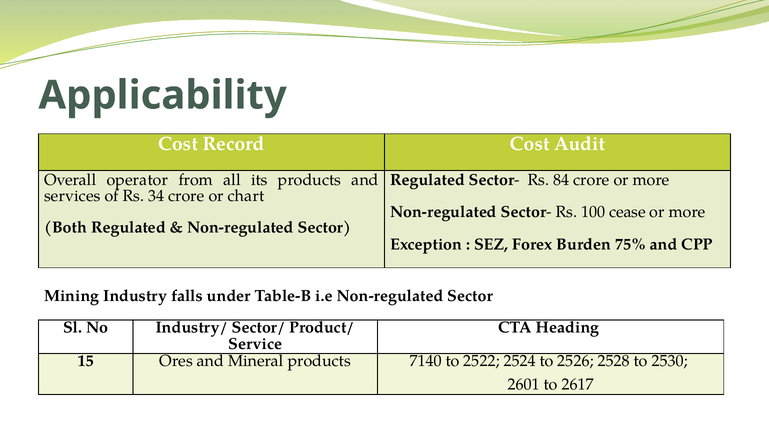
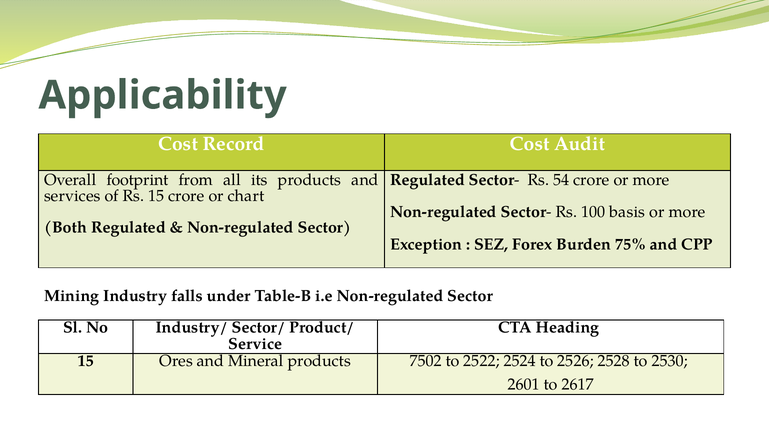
84: 84 -> 54
operator: operator -> footprint
Rs 34: 34 -> 15
cease: cease -> basis
7140: 7140 -> 7502
